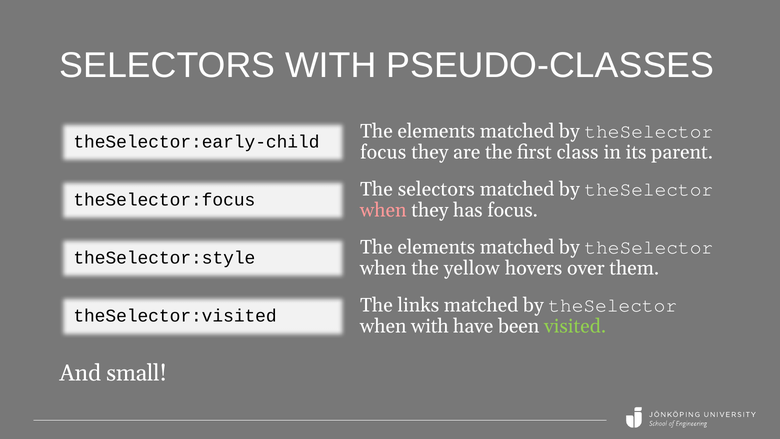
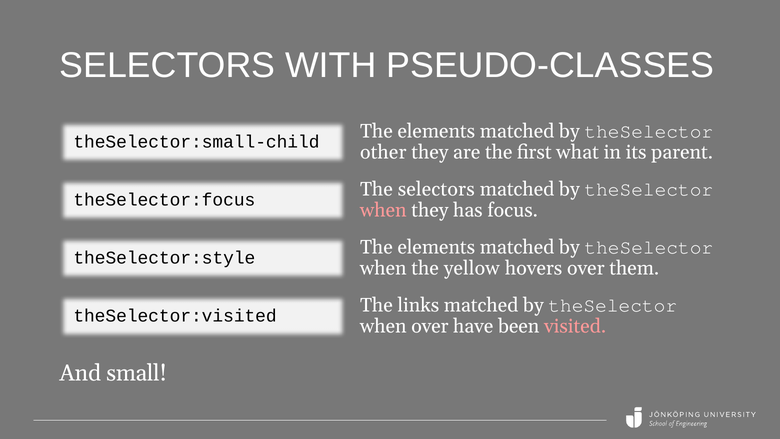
theSelector:early-child: theSelector:early-child -> theSelector:small-child
focus at (383, 152): focus -> other
class: class -> what
when with: with -> over
visited colour: light green -> pink
